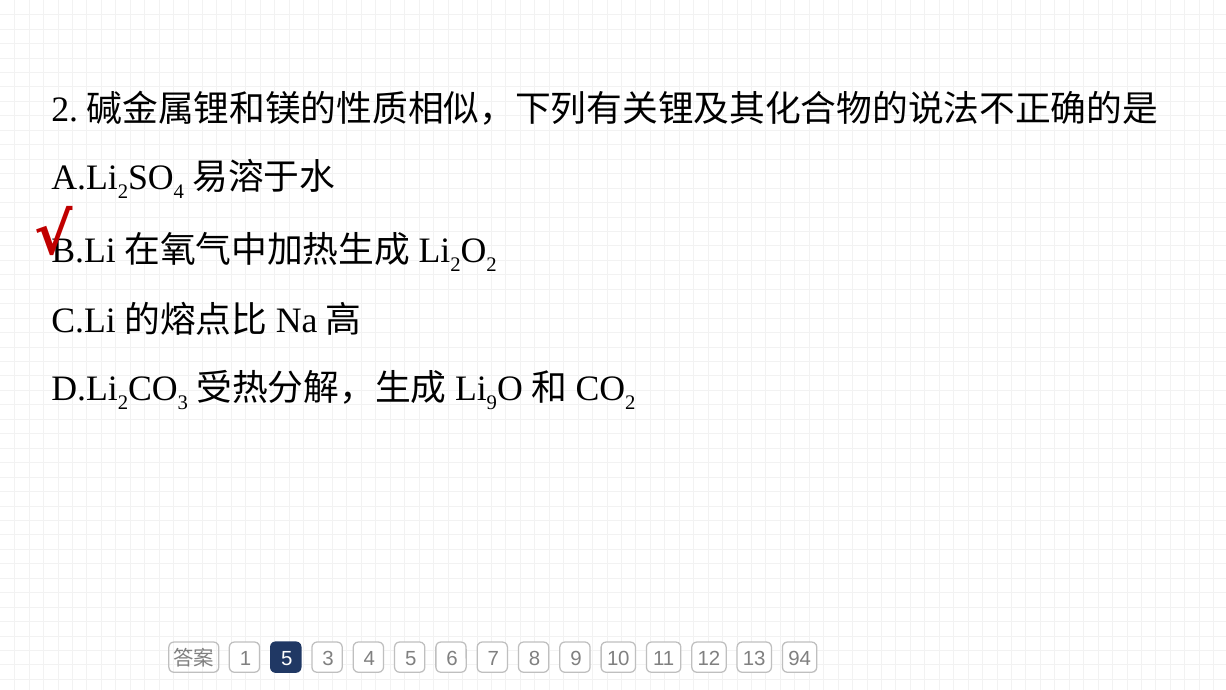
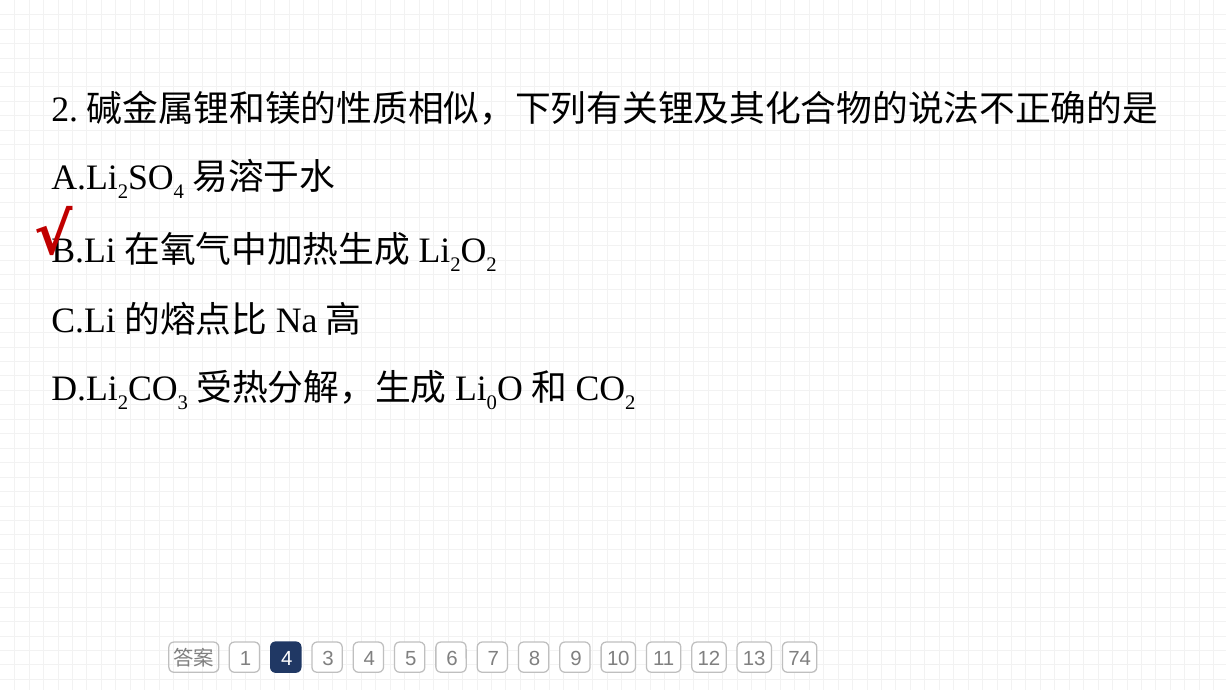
9 at (492, 402): 9 -> 0
1 5: 5 -> 4
94: 94 -> 74
